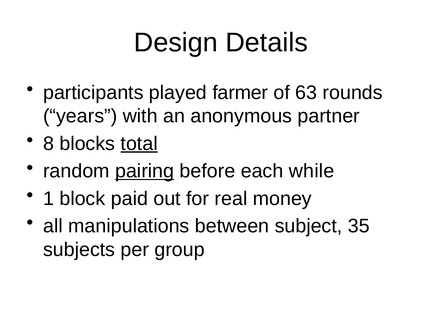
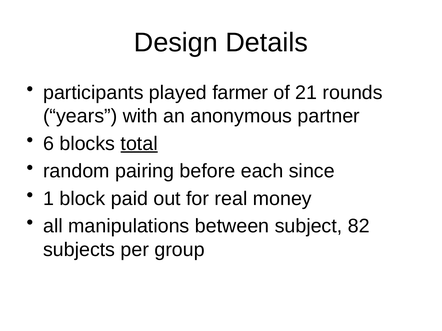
63: 63 -> 21
8: 8 -> 6
pairing underline: present -> none
while: while -> since
35: 35 -> 82
